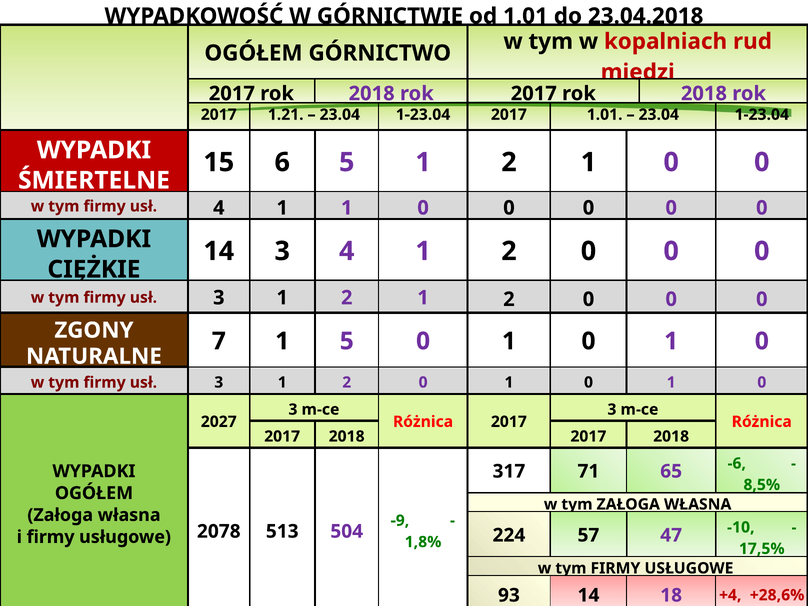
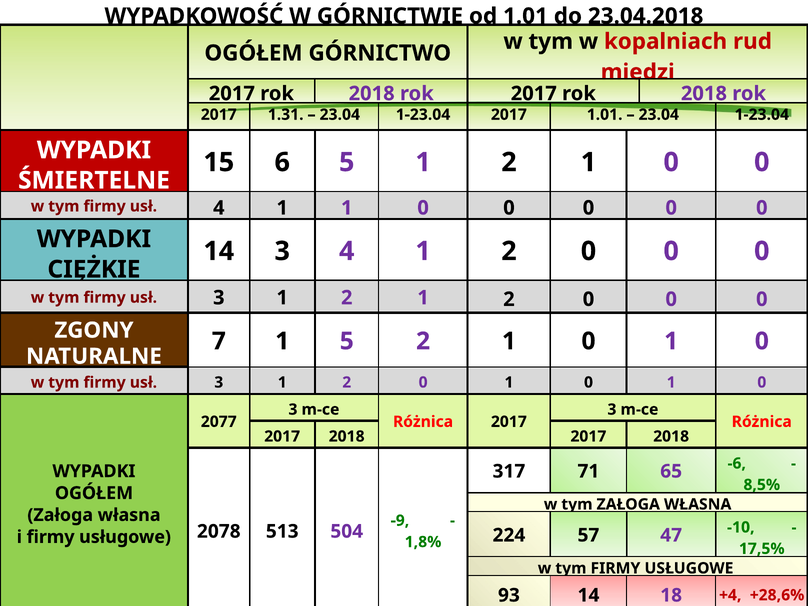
1.21: 1.21 -> 1.31
5 0: 0 -> 2
2027: 2027 -> 2077
